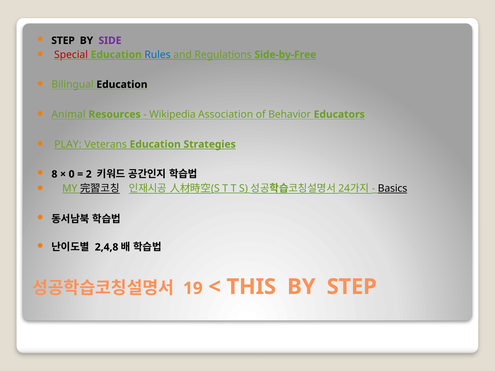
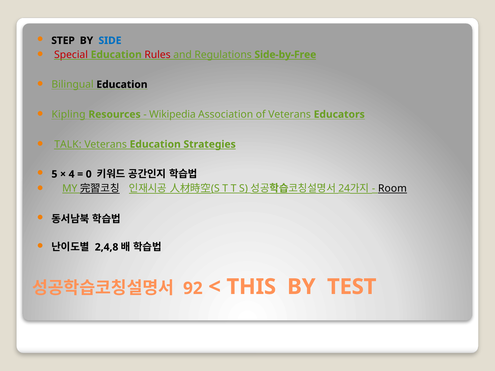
SIDE colour: purple -> blue
Rules colour: blue -> red
Animal: Animal -> Kipling
of Behavior: Behavior -> Veterans
PLAY: PLAY -> TALK
8: 8 -> 5
0: 0 -> 4
2: 2 -> 0
Basics: Basics -> Room
19: 19 -> 92
BY STEP: STEP -> TEST
